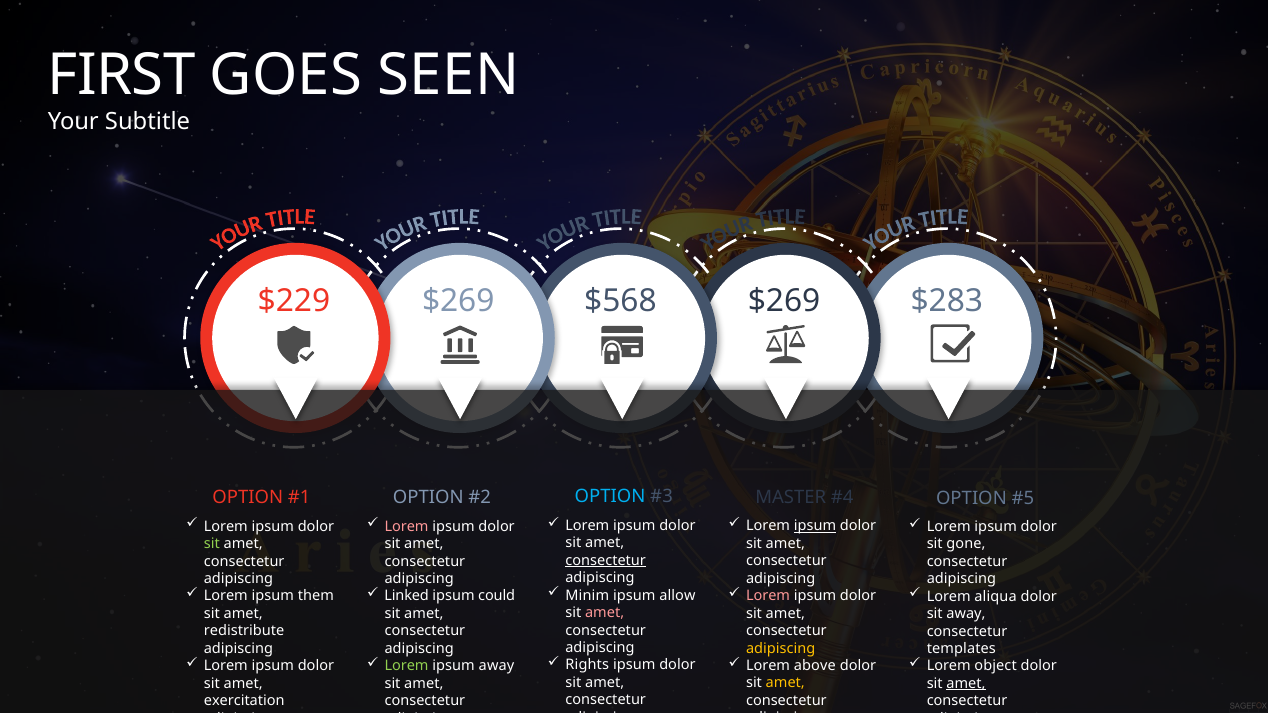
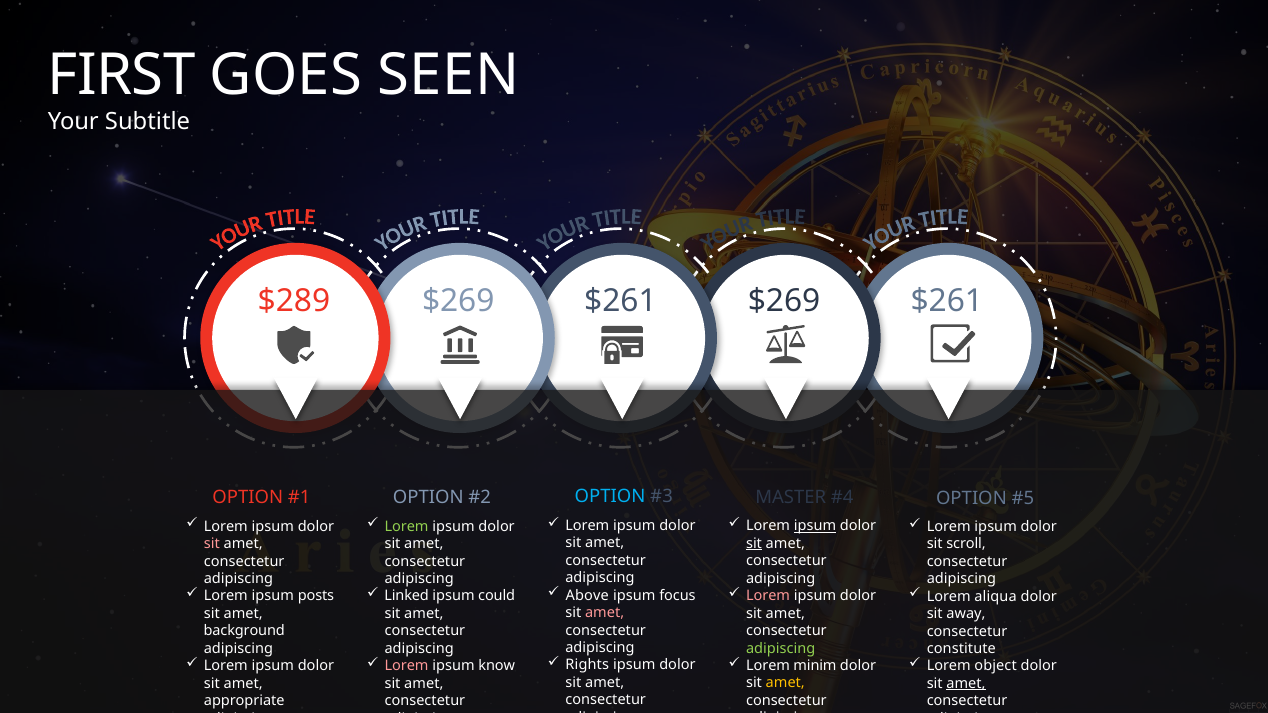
$229: $229 -> $289
$568 at (620, 301): $568 -> $261
$283 at (947, 301): $283 -> $261
Lorem at (407, 527) colour: pink -> light green
sit at (754, 544) underline: none -> present
sit at (212, 544) colour: light green -> pink
gone: gone -> scroll
consectetur at (606, 561) underline: present -> none
Minim: Minim -> Above
allow: allow -> focus
them: them -> posts
redistribute: redistribute -> background
adipiscing at (781, 648) colour: yellow -> light green
templates: templates -> constitute
above: above -> minim
Lorem at (407, 666) colour: light green -> pink
ipsum away: away -> know
exercitation: exercitation -> appropriate
